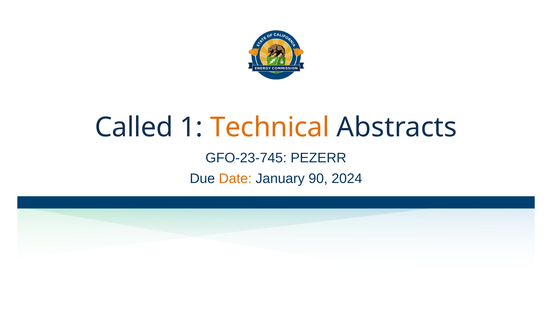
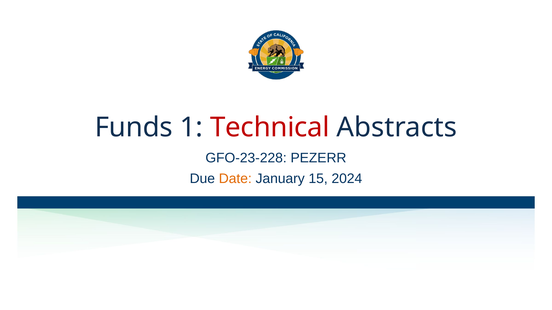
Called: Called -> Funds
Technical colour: orange -> red
GFO-23-745: GFO-23-745 -> GFO-23-228
90: 90 -> 15
